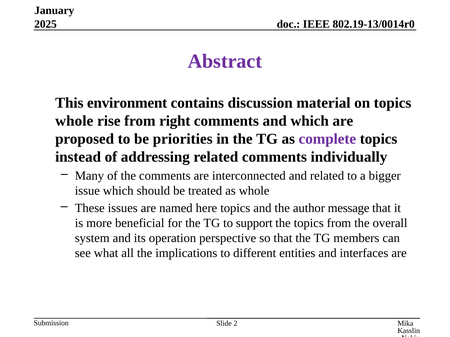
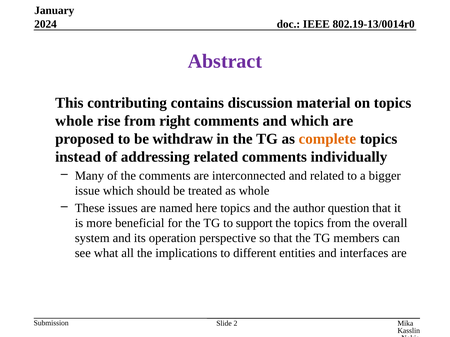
2025: 2025 -> 2024
environment: environment -> contributing
priorities: priorities -> withdraw
complete colour: purple -> orange
message: message -> question
